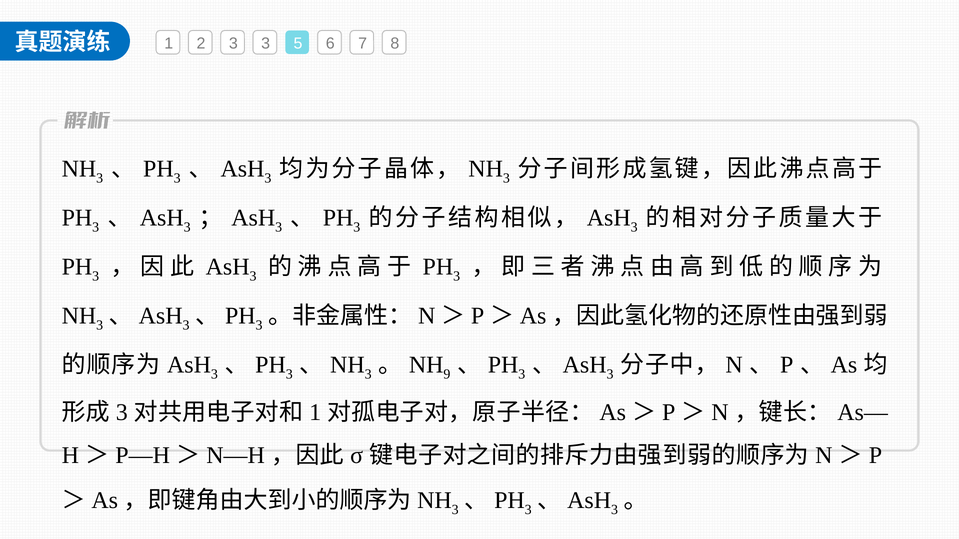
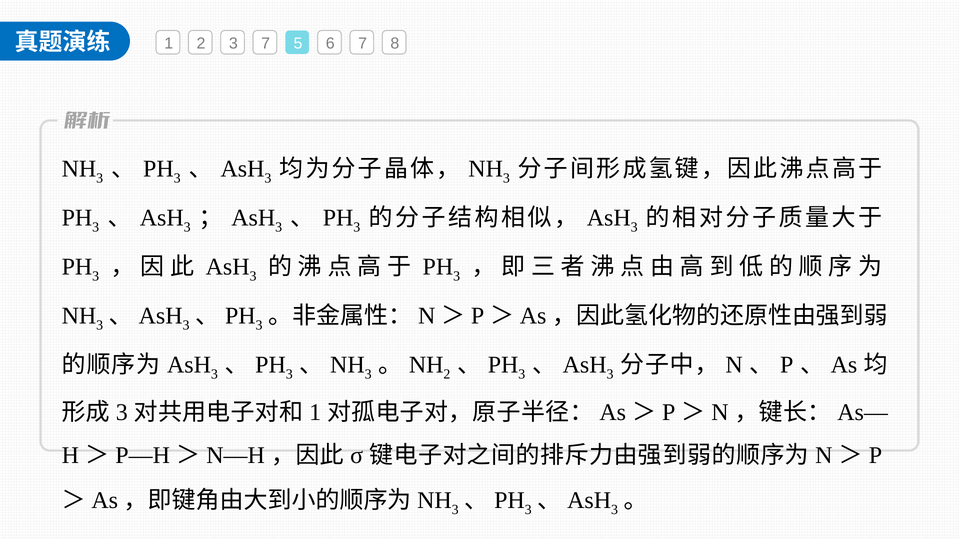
3 3: 3 -> 7
9 at (447, 375): 9 -> 2
